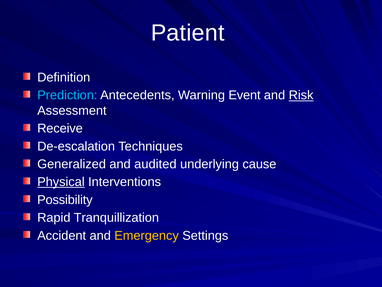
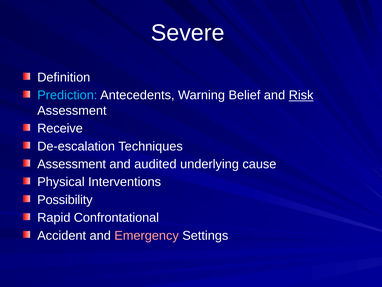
Patient: Patient -> Severe
Event: Event -> Belief
Generalized at (72, 164): Generalized -> Assessment
Physical underline: present -> none
Tranquillization: Tranquillization -> Confrontational
Emergency colour: yellow -> pink
